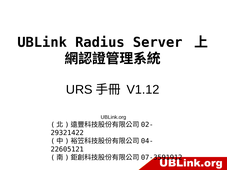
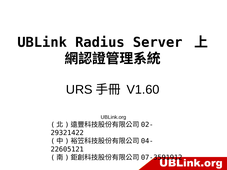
V1.12: V1.12 -> V1.60
